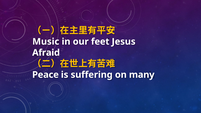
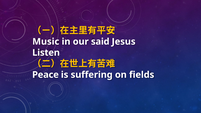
feet: feet -> said
Afraid: Afraid -> Listen
many: many -> fields
